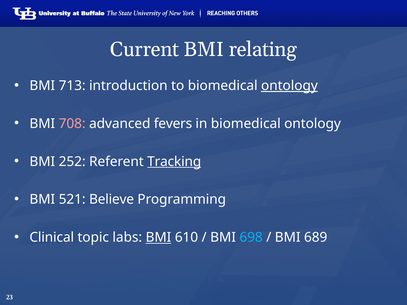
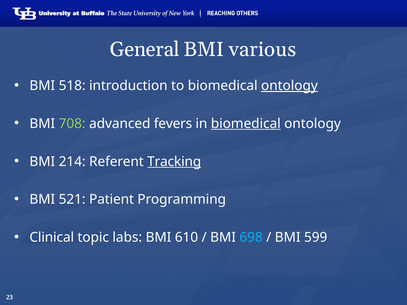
Current: Current -> General
relating: relating -> various
713: 713 -> 518
708 colour: pink -> light green
biomedical at (246, 124) underline: none -> present
252: 252 -> 214
Believe: Believe -> Patient
BMI at (158, 238) underline: present -> none
689: 689 -> 599
